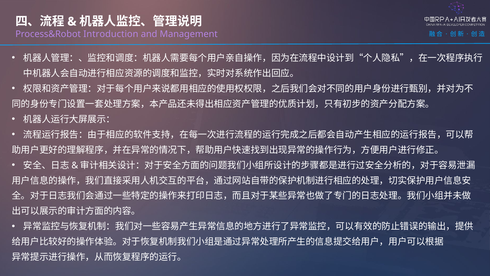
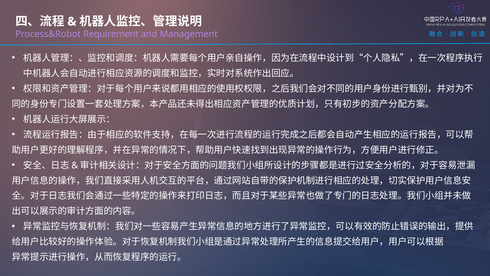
Introduction: Introduction -> Requirement
